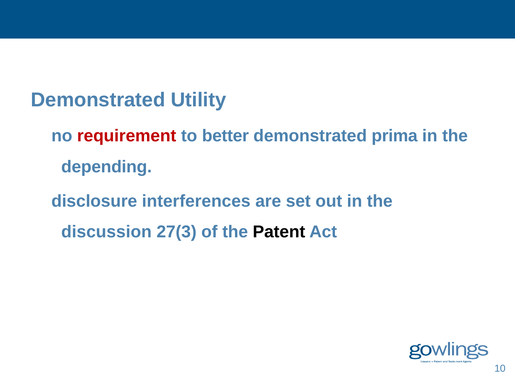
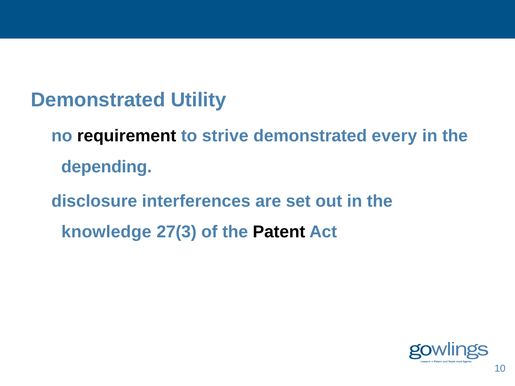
requirement colour: red -> black
better: better -> strive
prima: prima -> every
discussion: discussion -> knowledge
